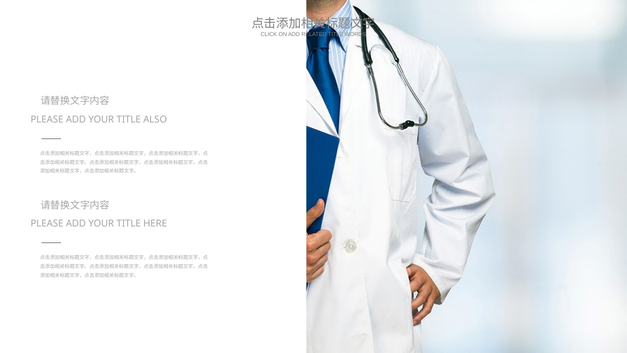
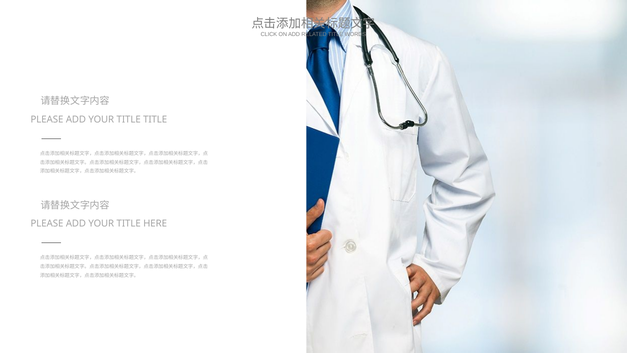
TITLE ALSO: ALSO -> TITLE
